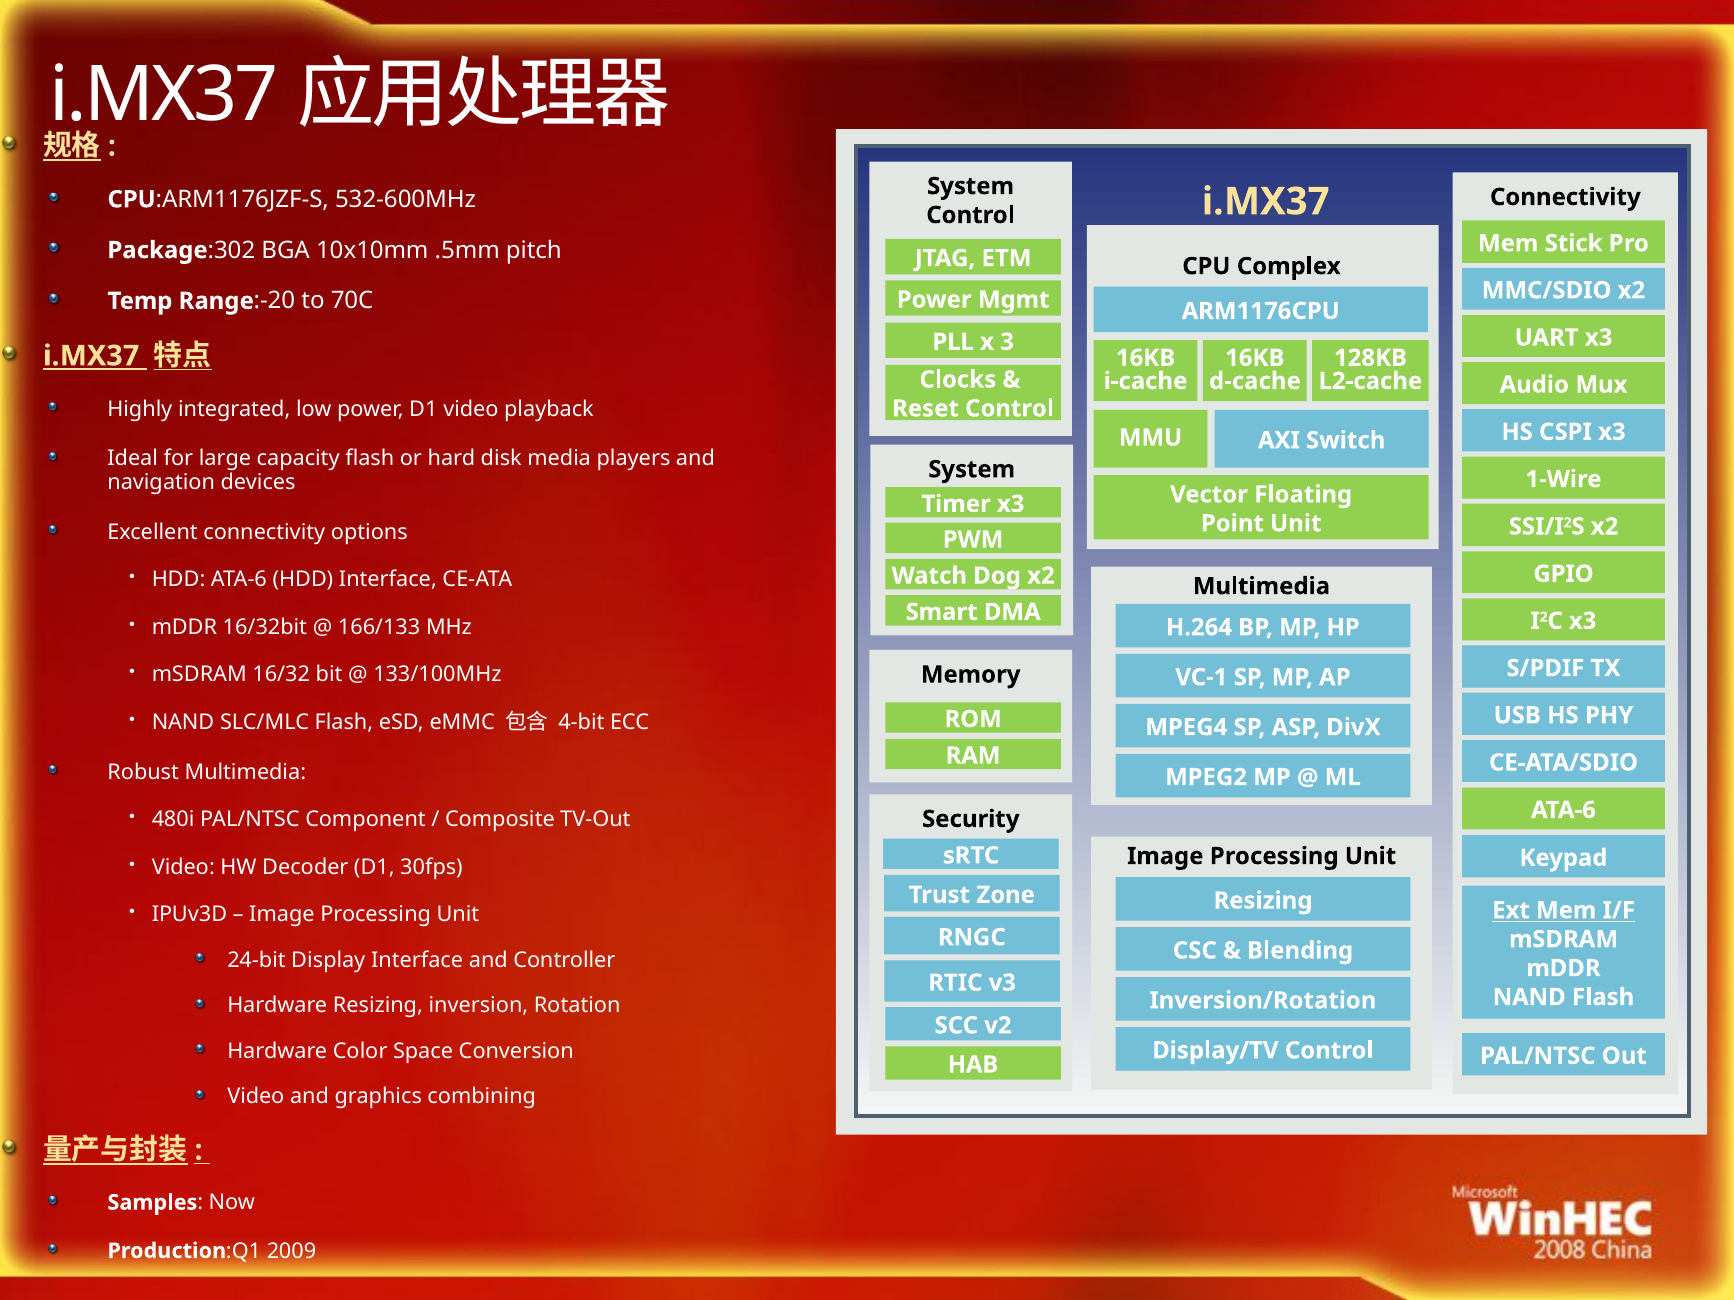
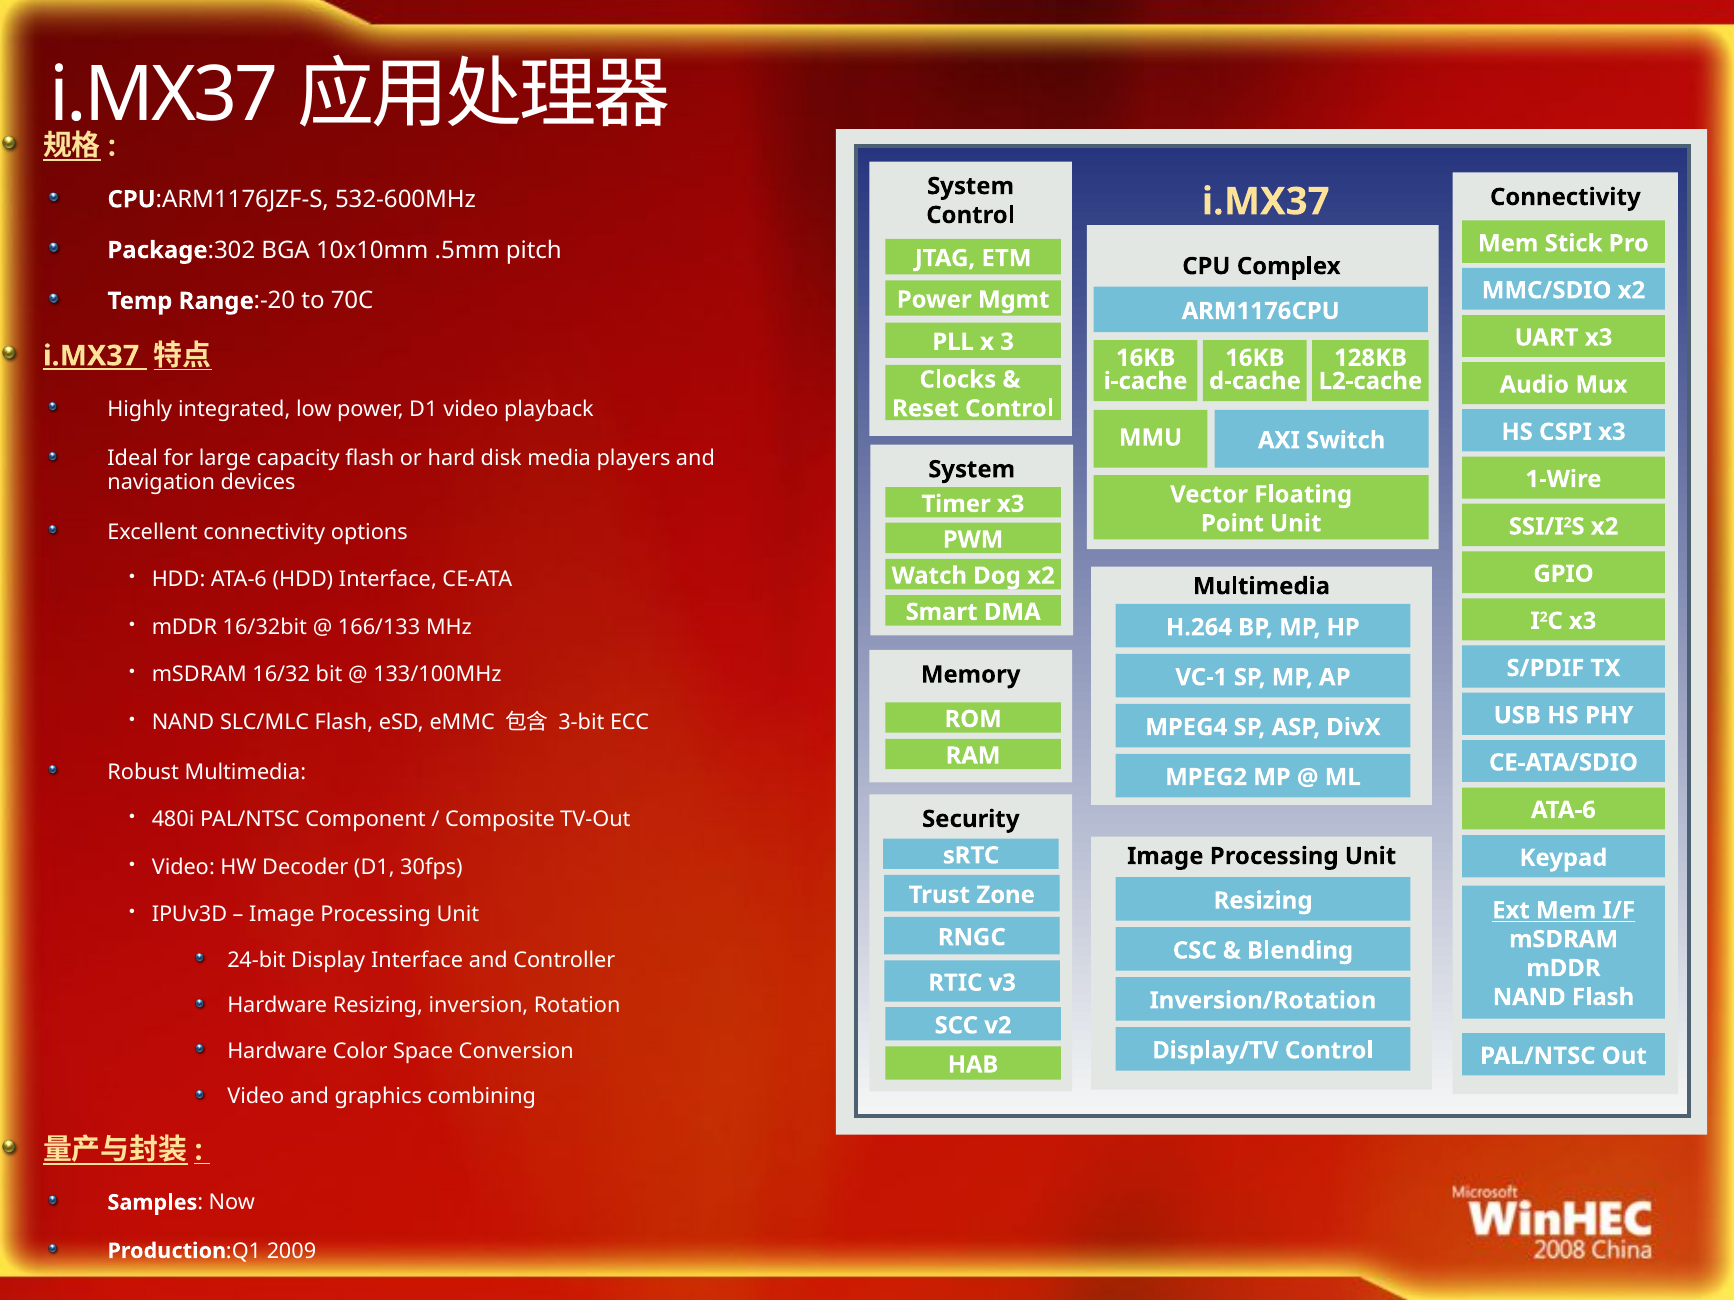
4-bit: 4-bit -> 3-bit
